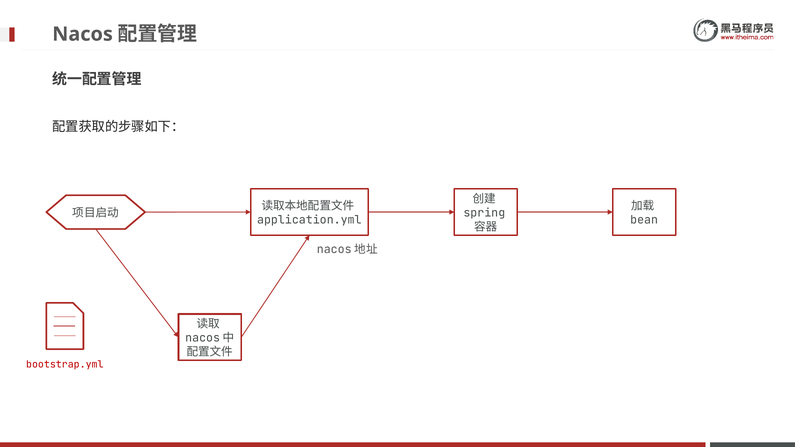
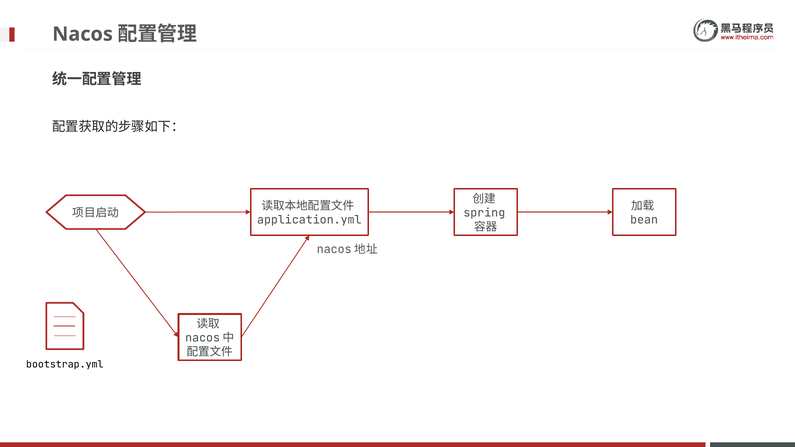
bootstrap.yml colour: red -> black
